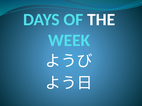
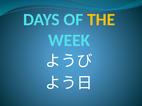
THE colour: white -> yellow
